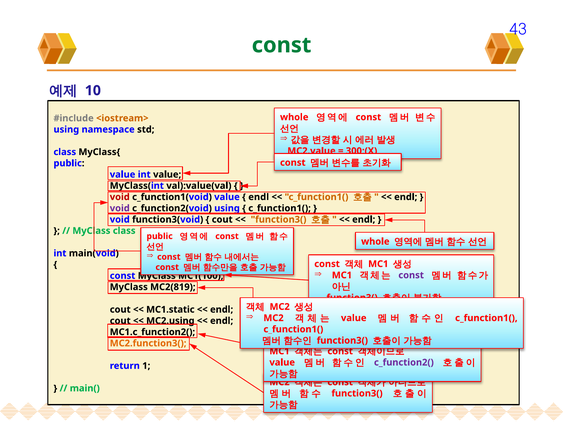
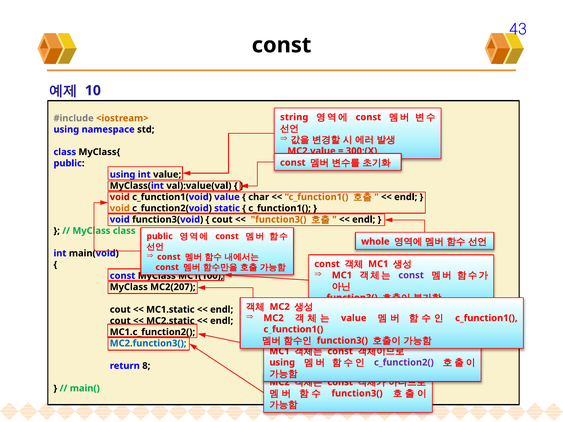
const at (282, 45) colour: green -> black
whole at (294, 117): whole -> string
value at (123, 175): value -> using
endl at (259, 197): endl -> char
void at (120, 208) colour: purple -> orange
c_function2(void using: using -> static
MC2(819: MC2(819 -> MC2(207
MC2.using: MC2.using -> MC2.static
MC2.function3( colour: orange -> blue
value at (282, 363): value -> using
1: 1 -> 8
